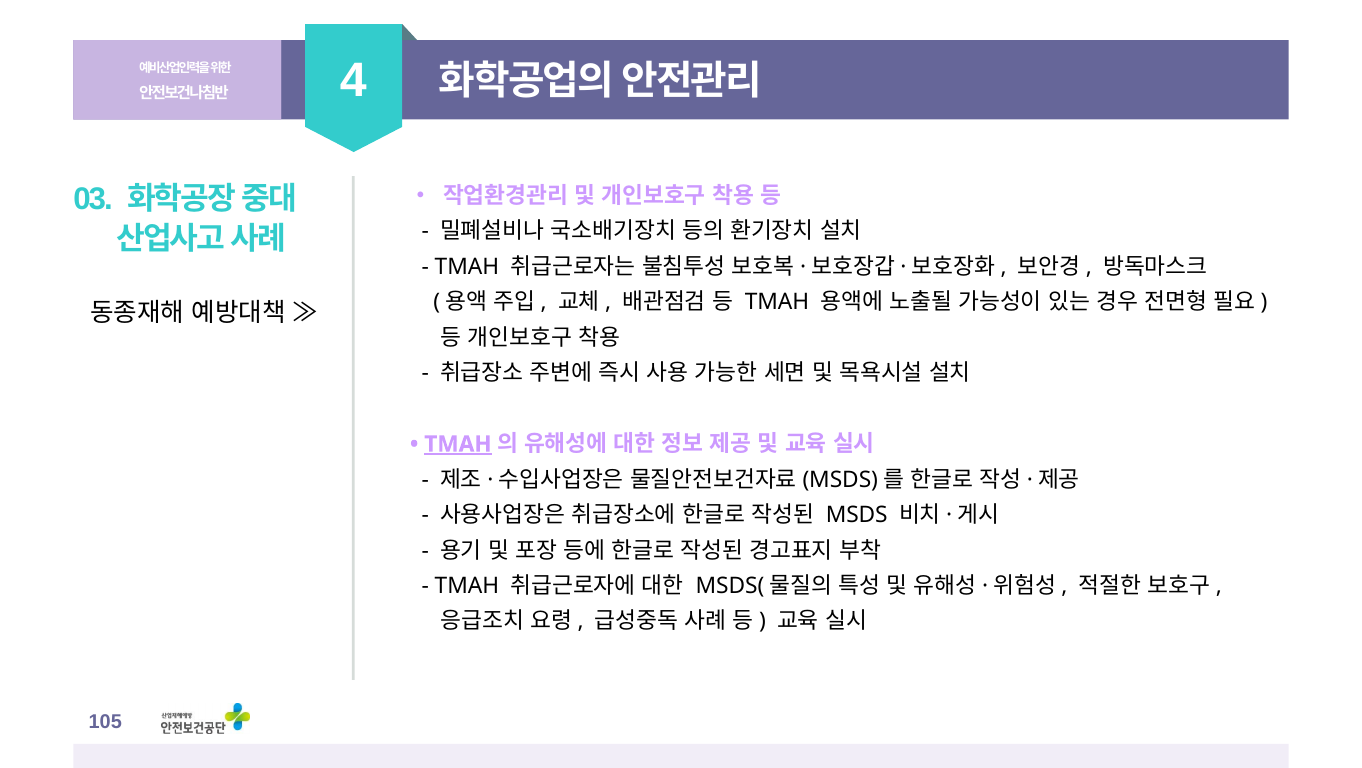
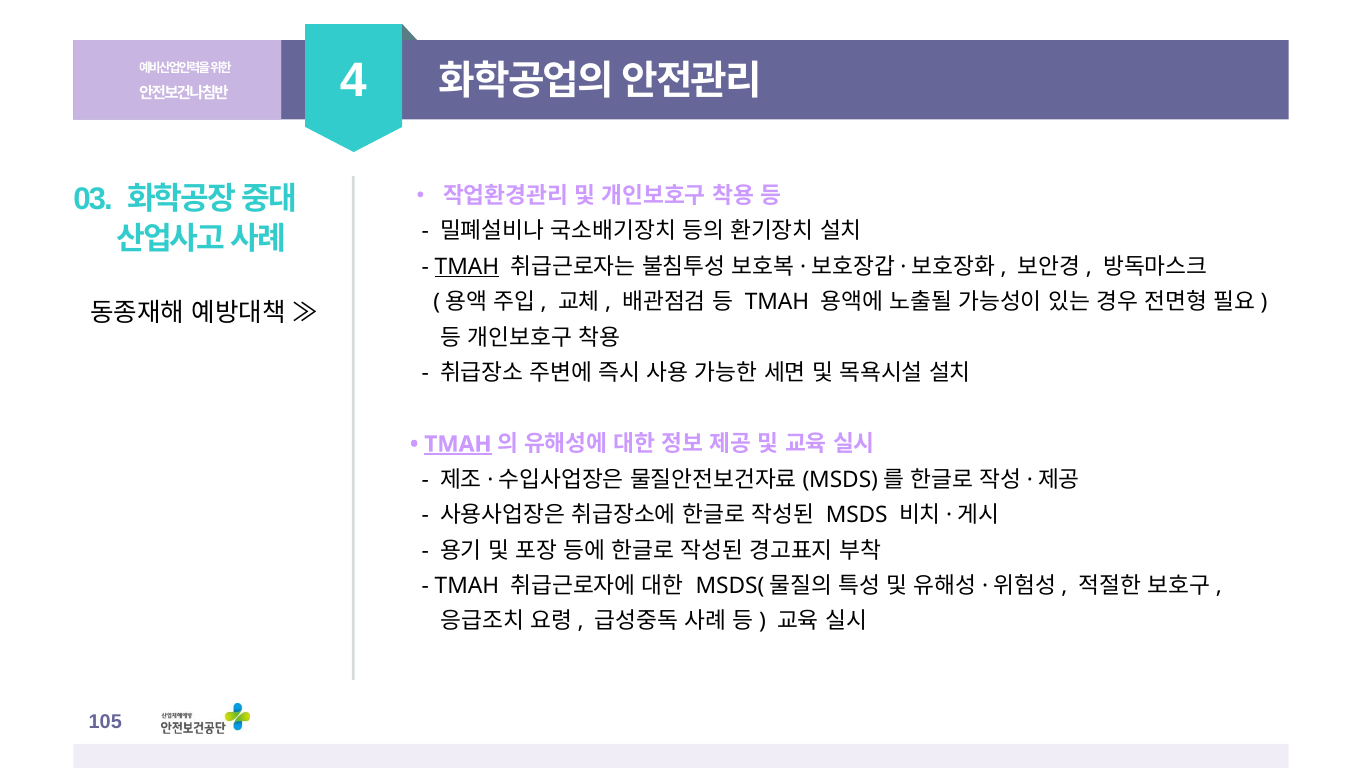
TMAH at (467, 267) underline: none -> present
